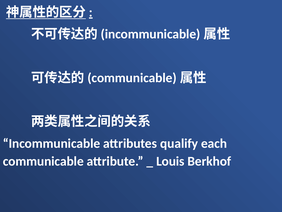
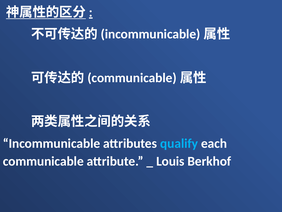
qualify colour: white -> light blue
